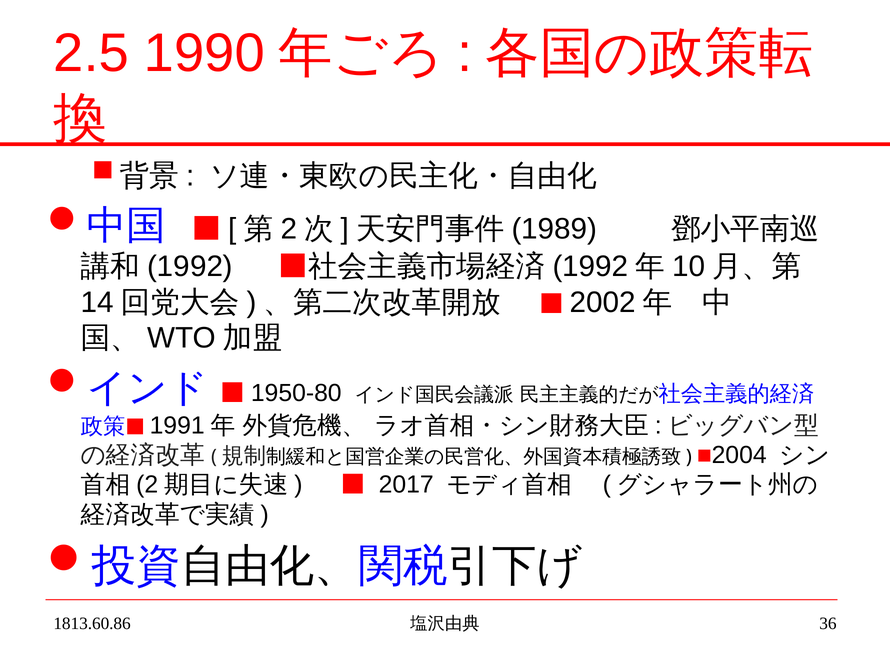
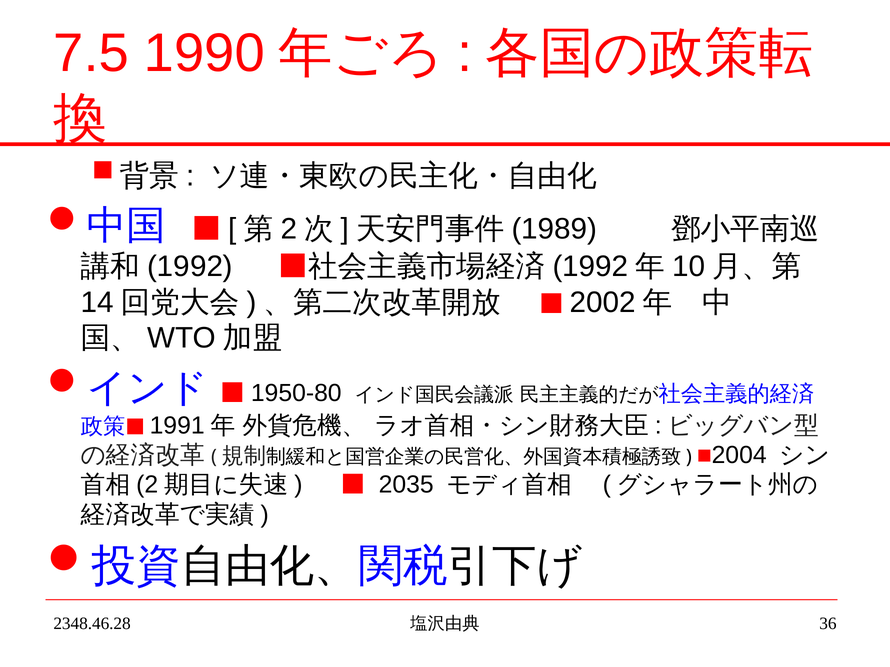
2.5: 2.5 -> 7.5
2017: 2017 -> 2035
1813.60.86: 1813.60.86 -> 2348.46.28
